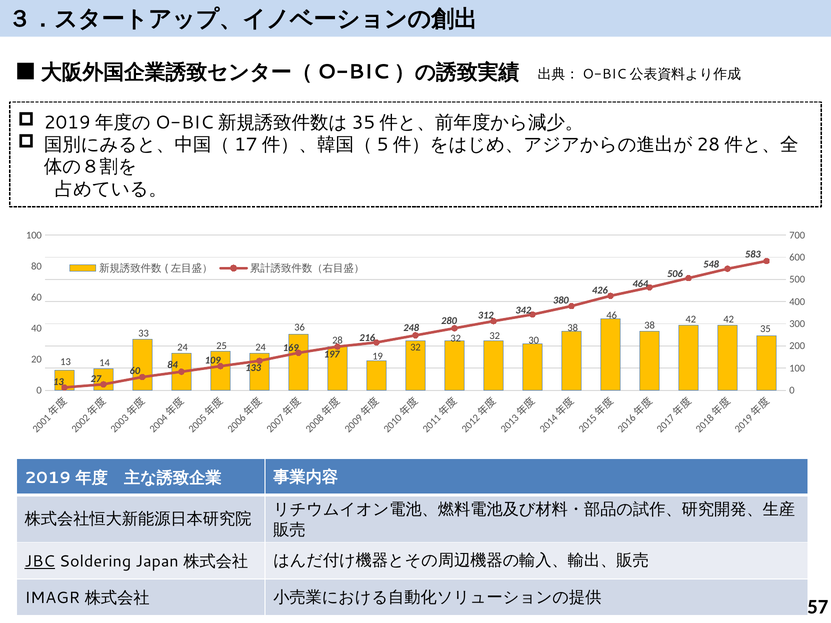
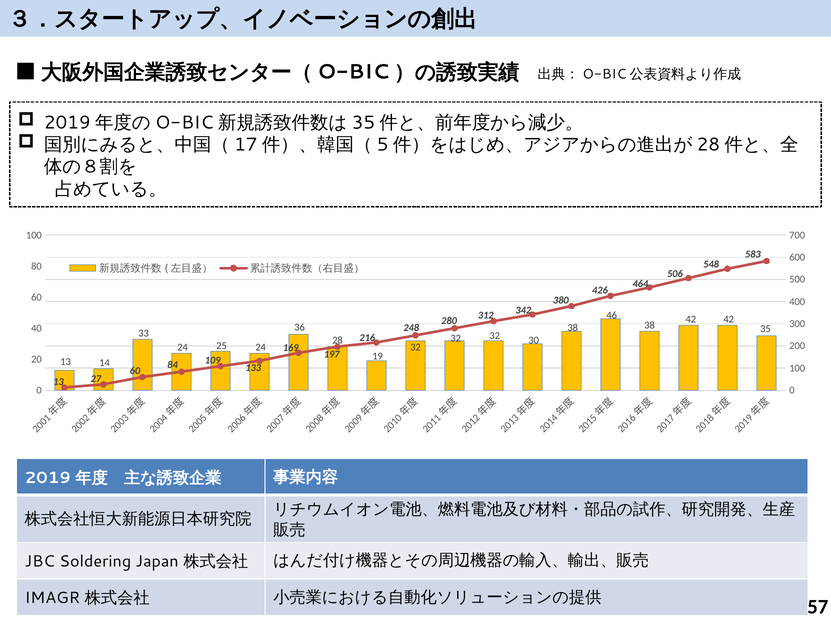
JBC underline: present -> none
